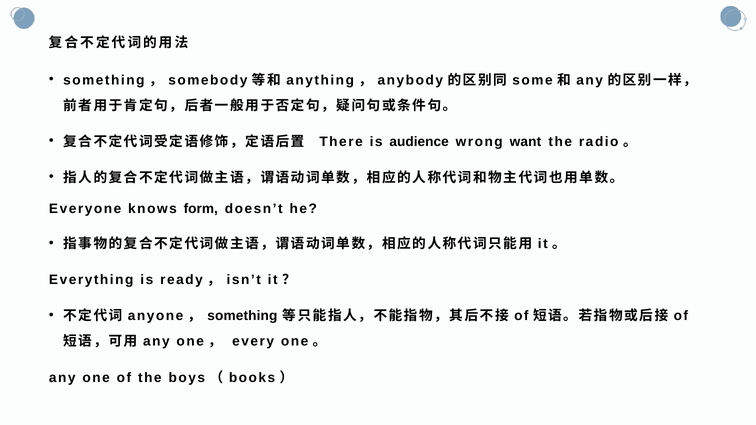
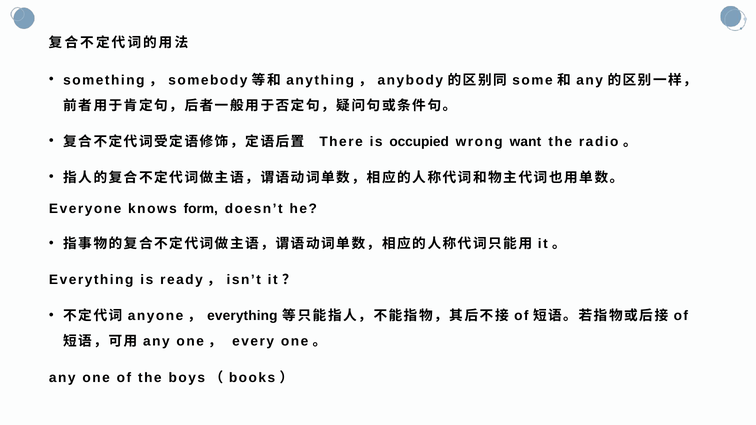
audience: audience -> occupied
something at (242, 316): something -> everything
